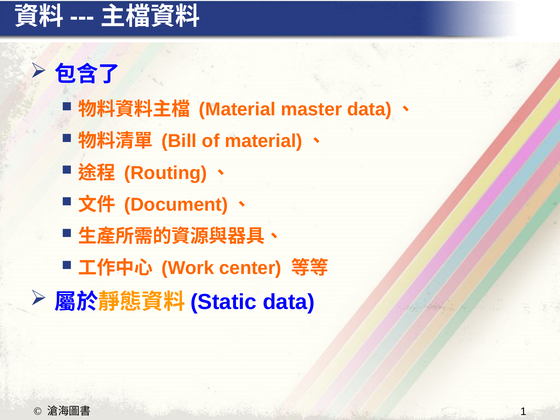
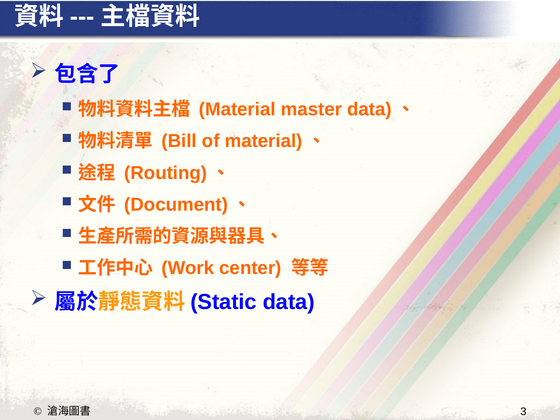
1: 1 -> 3
